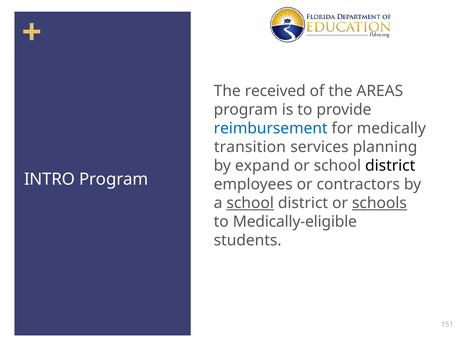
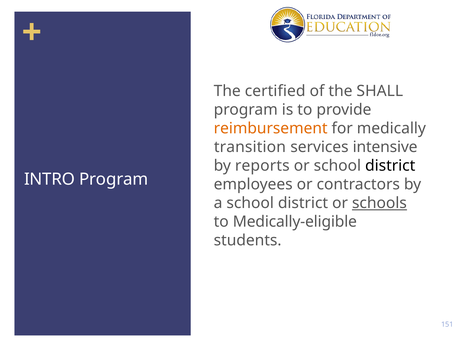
received: received -> certified
AREAS: AREAS -> SHALL
reimbursement colour: blue -> orange
planning: planning -> intensive
expand: expand -> reports
school at (250, 203) underline: present -> none
